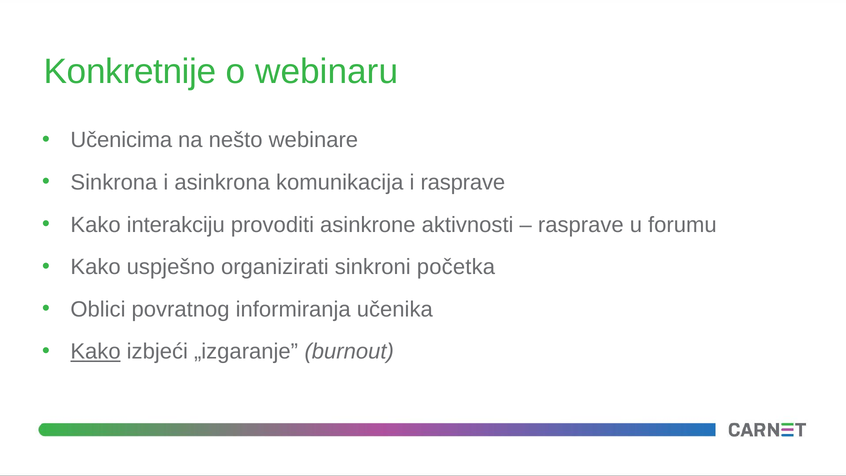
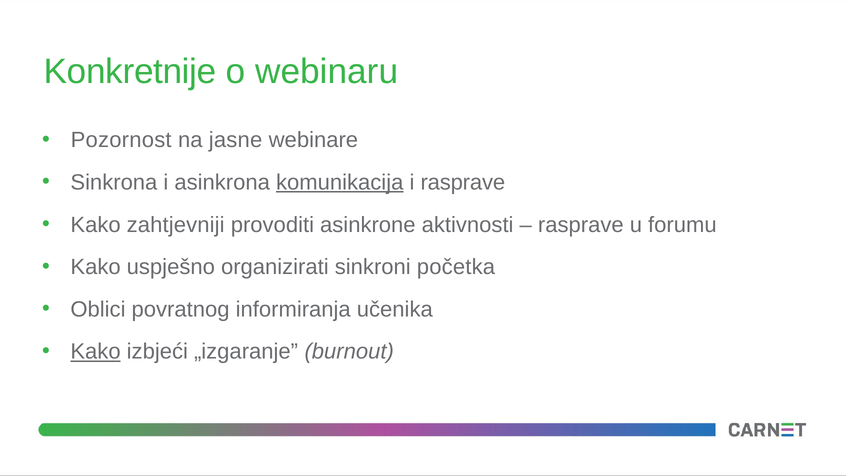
Učenicima: Učenicima -> Pozornost
nešto: nešto -> jasne
komunikacija underline: none -> present
interakciju: interakciju -> zahtjevniji
